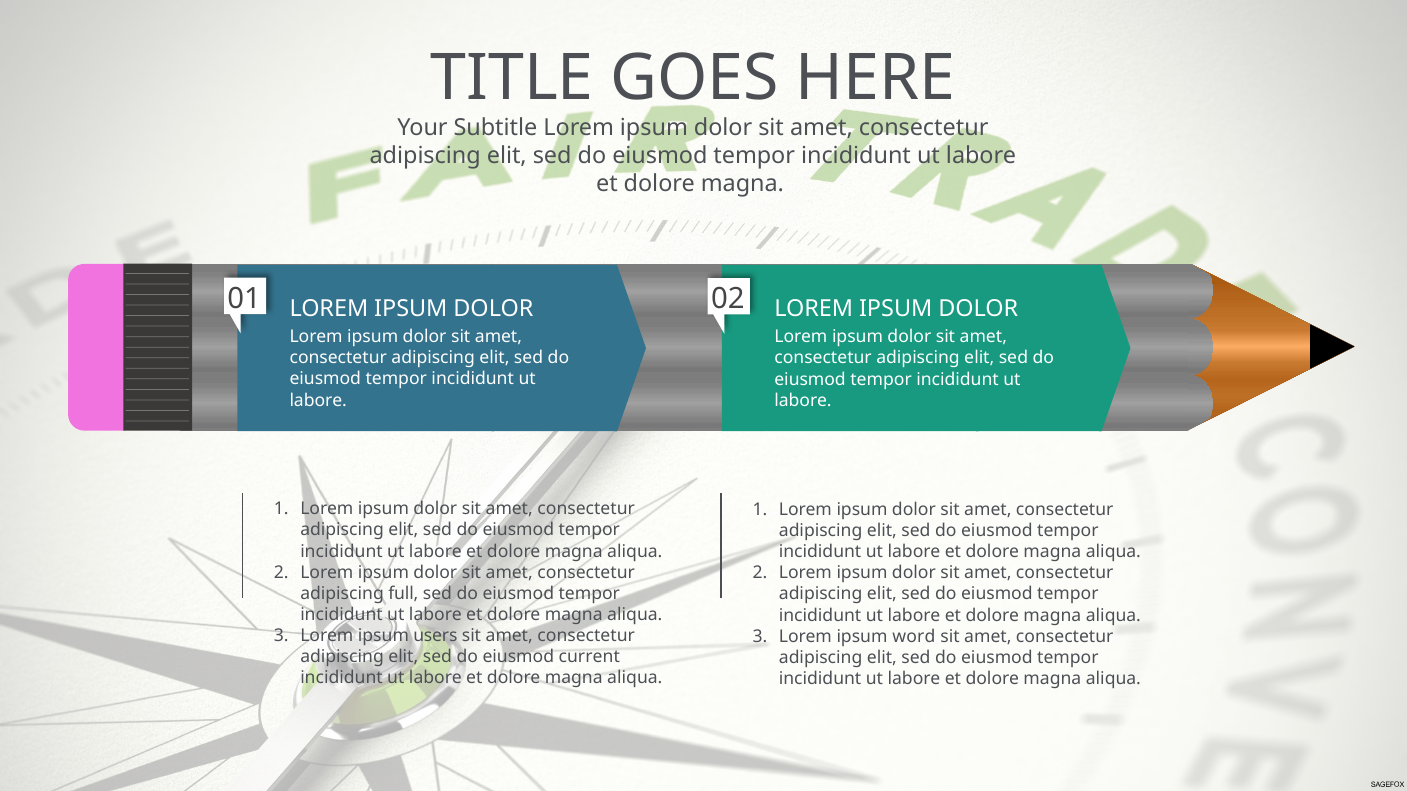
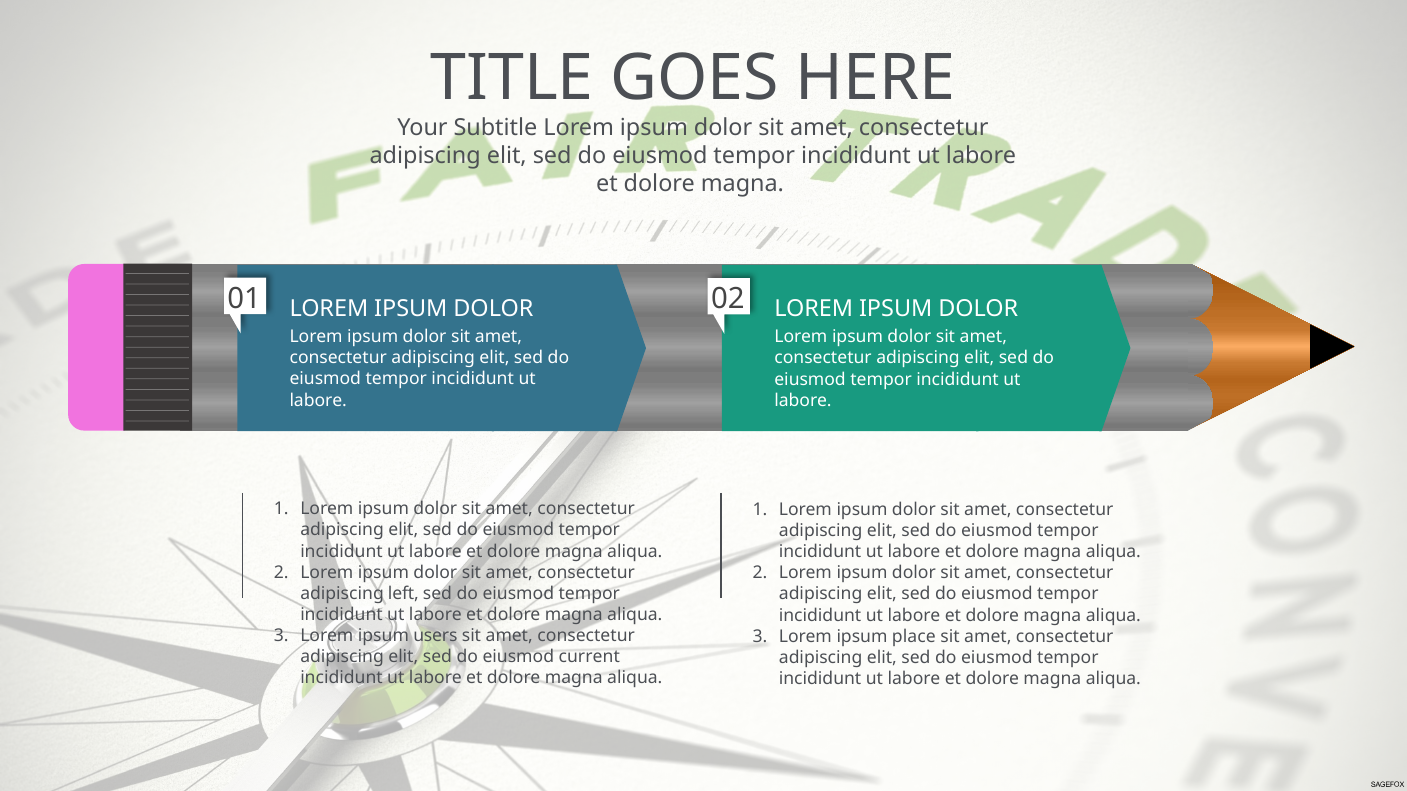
full: full -> left
word: word -> place
